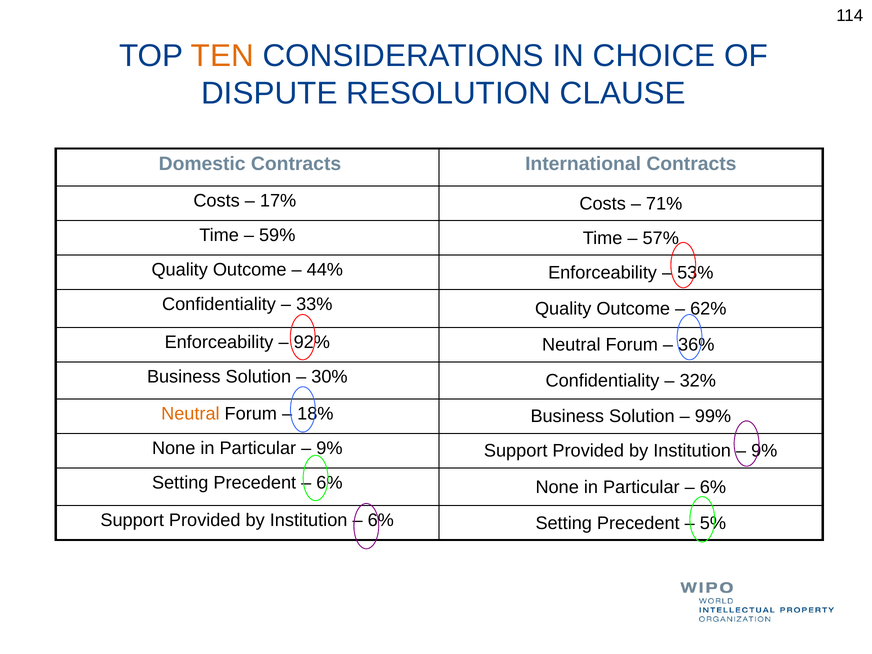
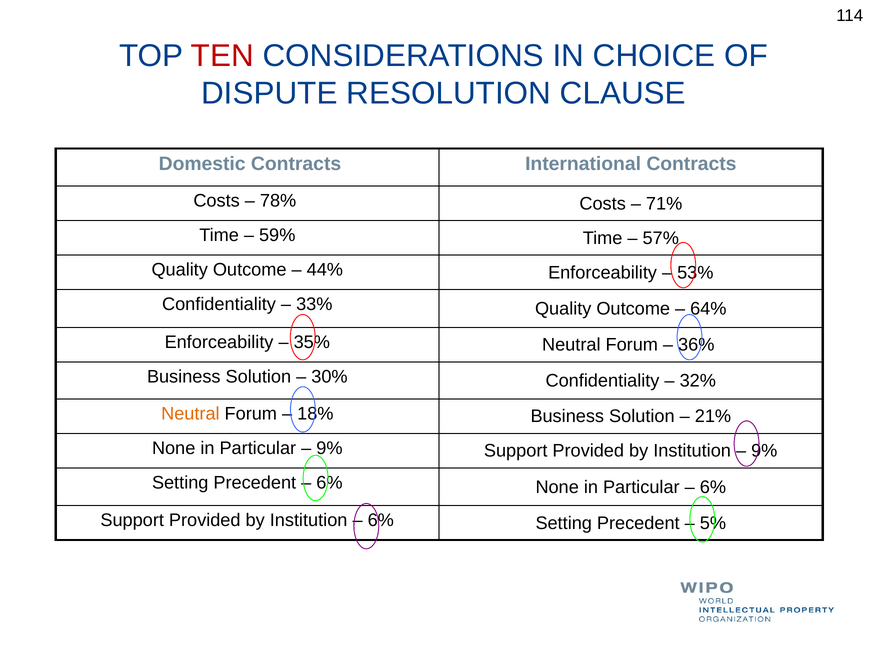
TEN colour: orange -> red
17%: 17% -> 78%
62%: 62% -> 64%
92%: 92% -> 35%
99%: 99% -> 21%
